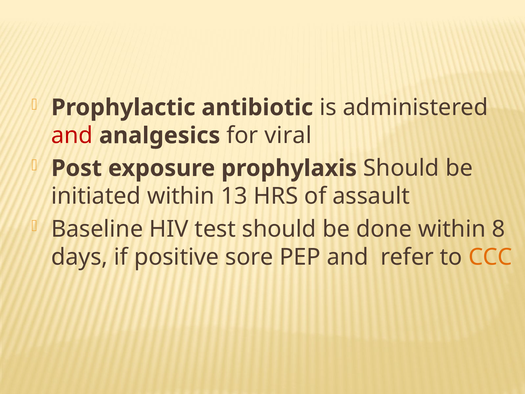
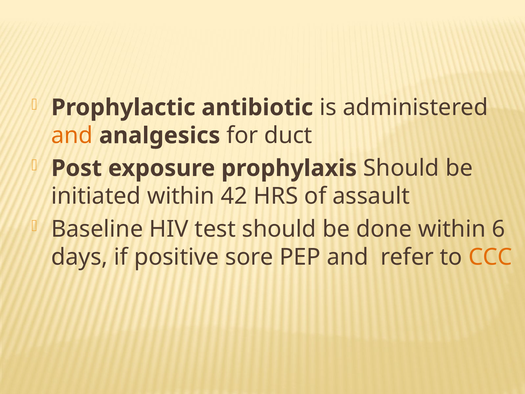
and at (72, 135) colour: red -> orange
viral: viral -> duct
13: 13 -> 42
8: 8 -> 6
